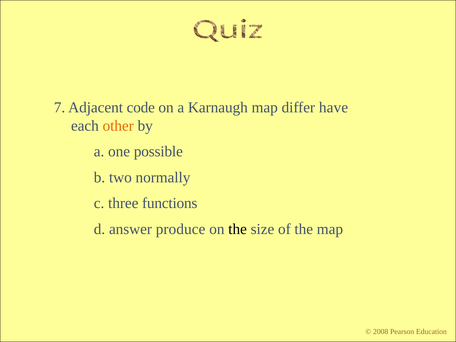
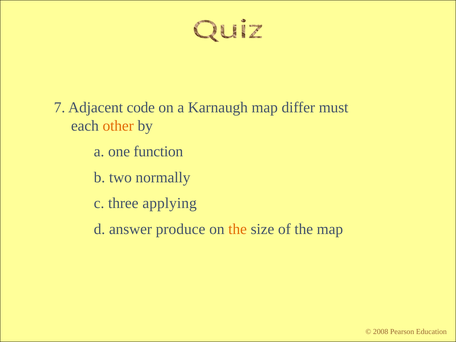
have: have -> must
possible: possible -> function
functions: functions -> applying
the at (238, 229) colour: black -> orange
